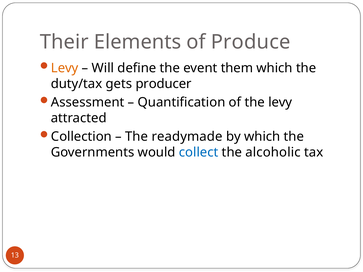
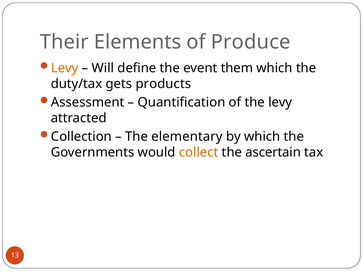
producer: producer -> products
readymade: readymade -> elementary
collect colour: blue -> orange
alcoholic: alcoholic -> ascertain
